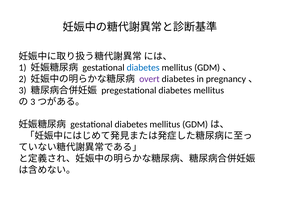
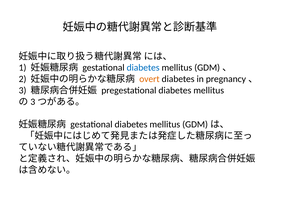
overt colour: purple -> orange
